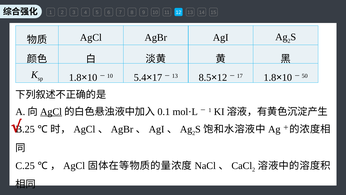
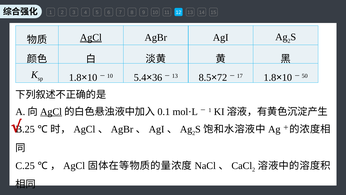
AgCl at (91, 38) underline: none -> present
17 at (157, 77): 17 -> 36
12 at (222, 77): 12 -> 72
